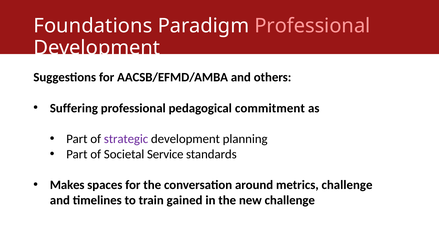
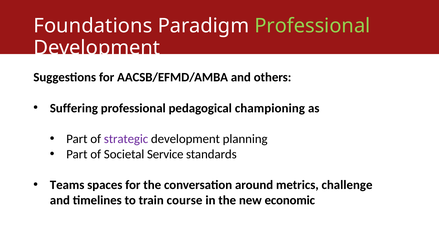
Professional at (312, 26) colour: pink -> light green
commitment: commitment -> championing
Makes: Makes -> Teams
gained: gained -> course
new challenge: challenge -> economic
